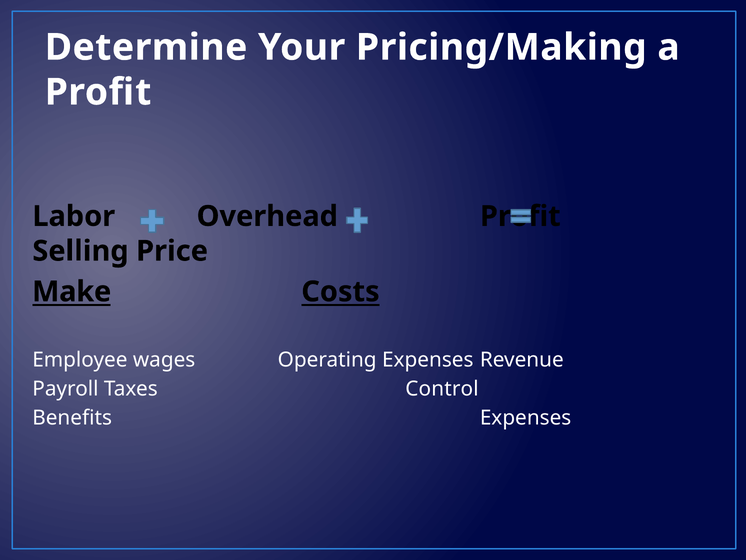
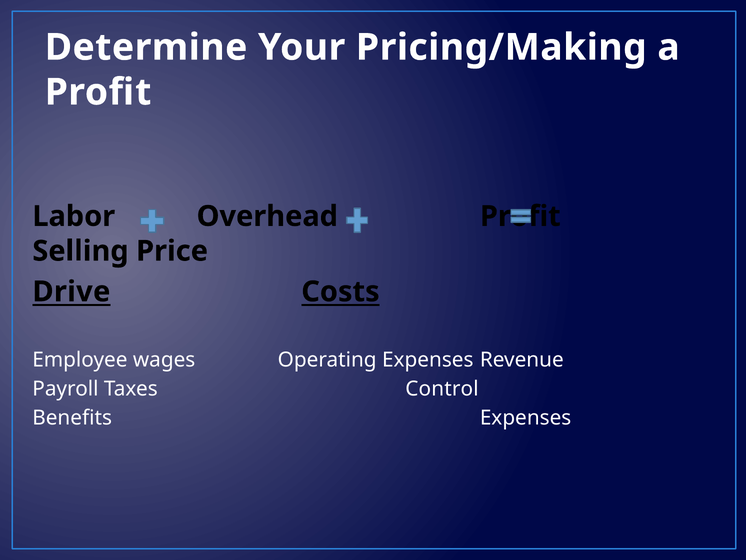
Make: Make -> Drive
